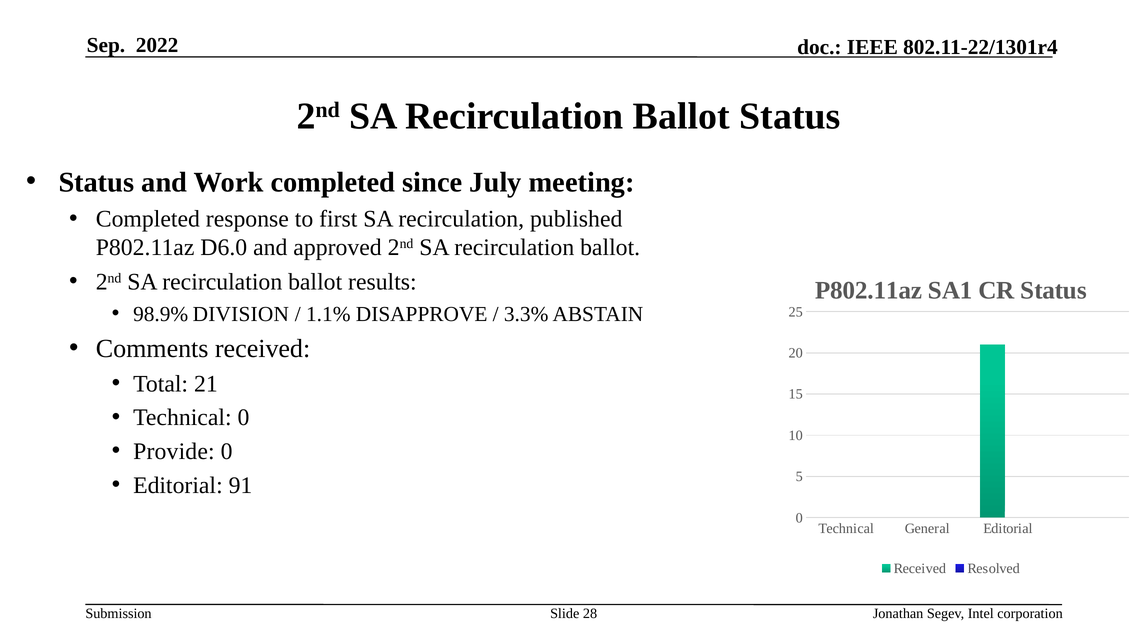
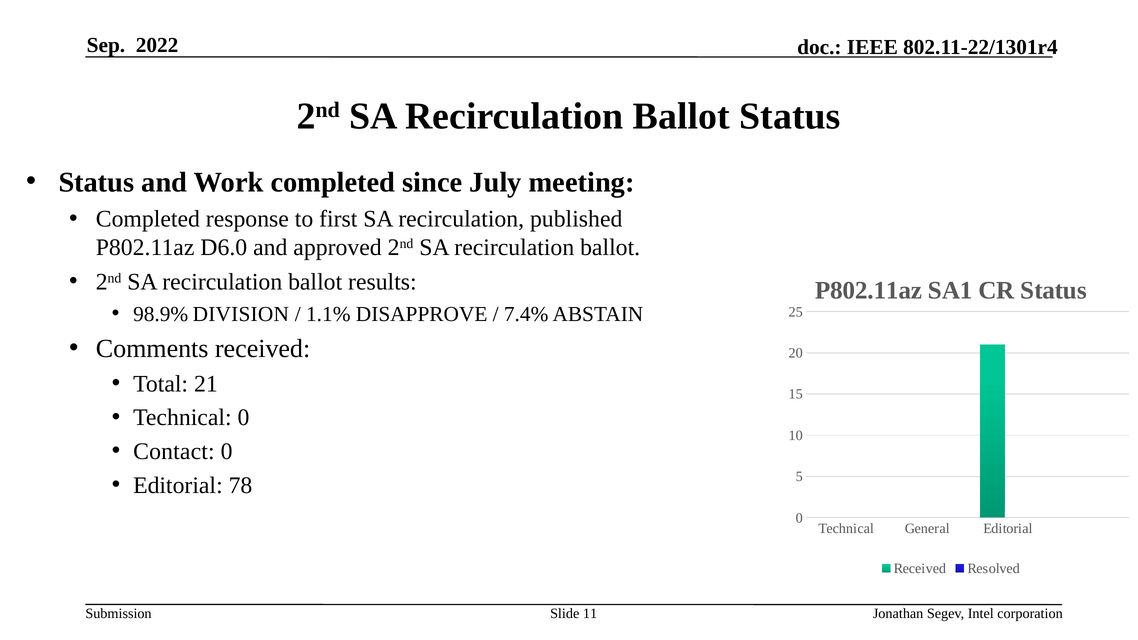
3.3%: 3.3% -> 7.4%
Provide: Provide -> Contact
91: 91 -> 78
28: 28 -> 11
